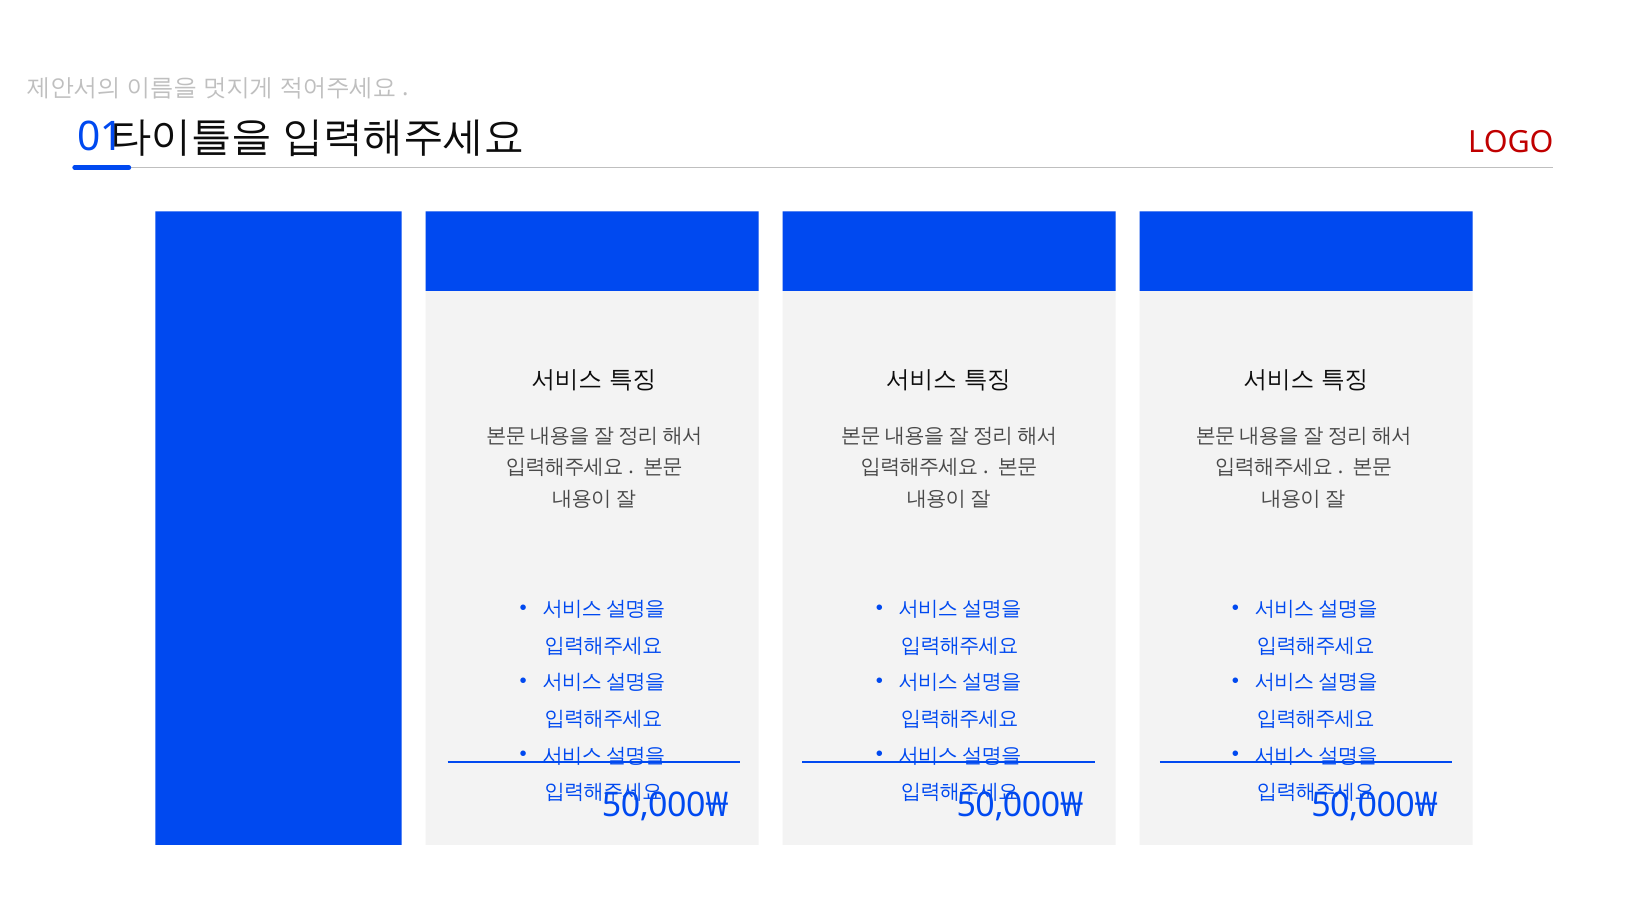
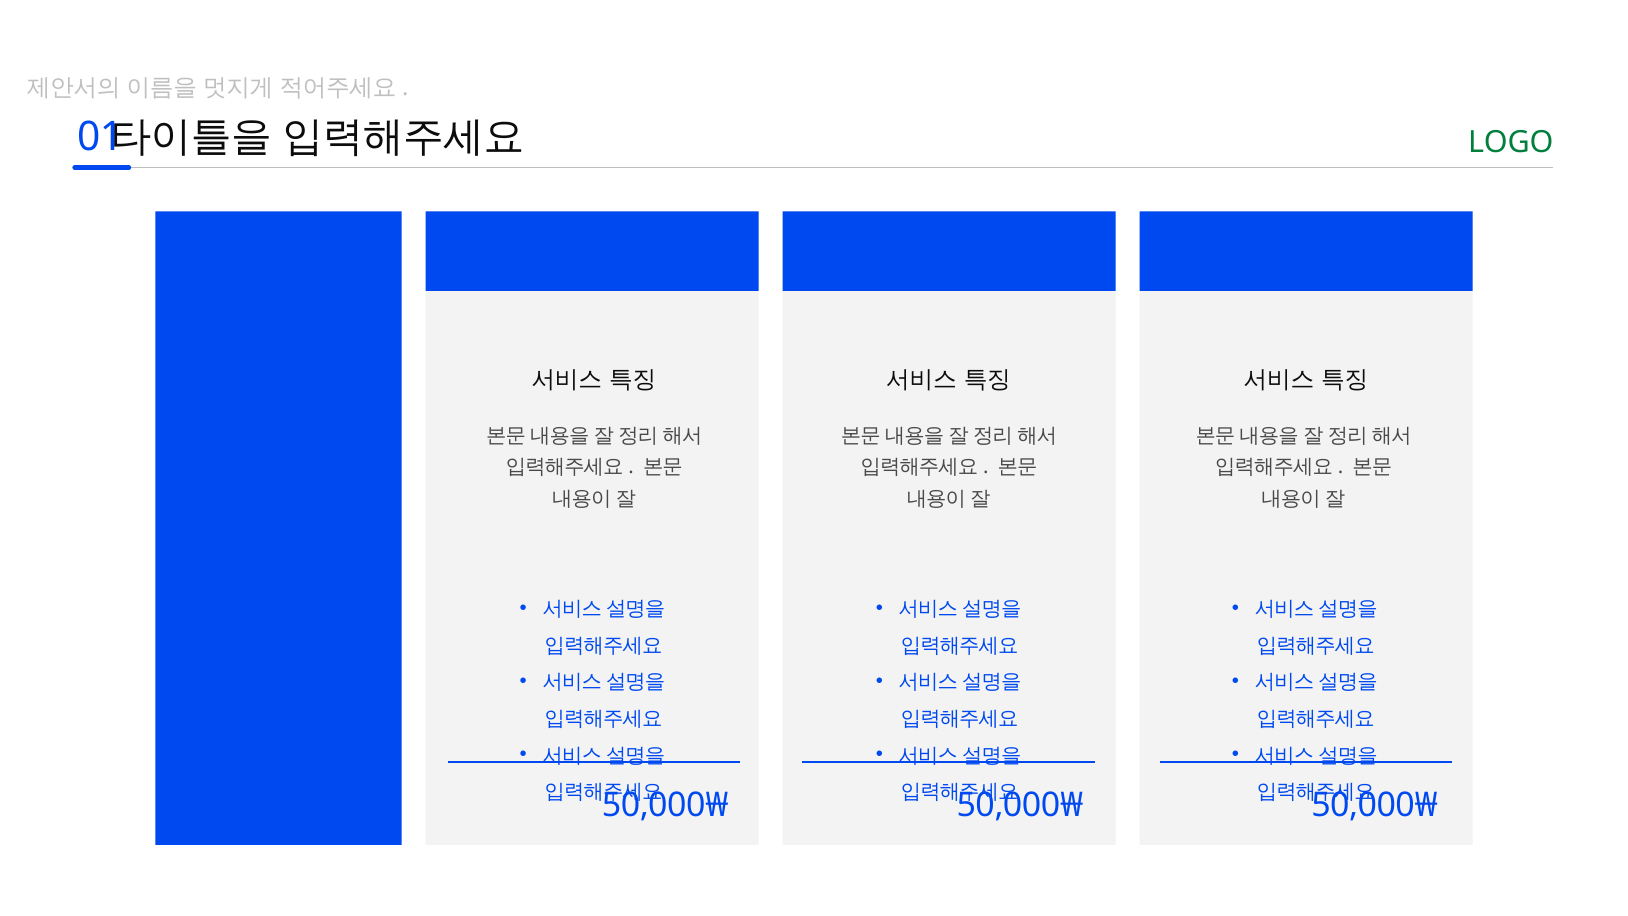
LOGO colour: red -> green
